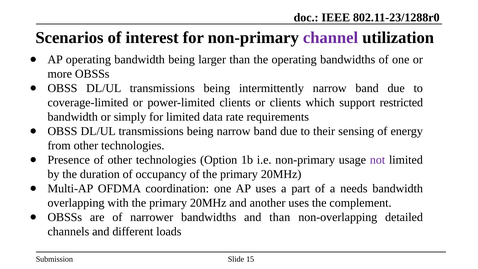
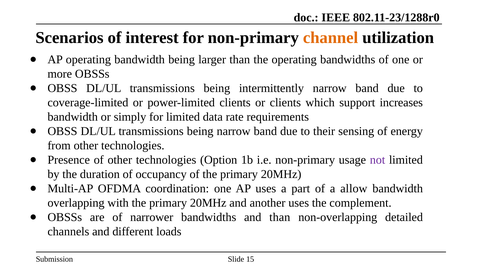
channel colour: purple -> orange
restricted: restricted -> increases
needs: needs -> allow
